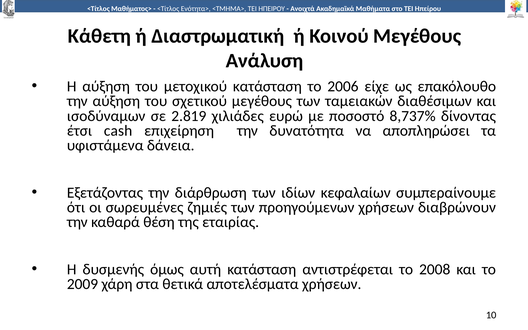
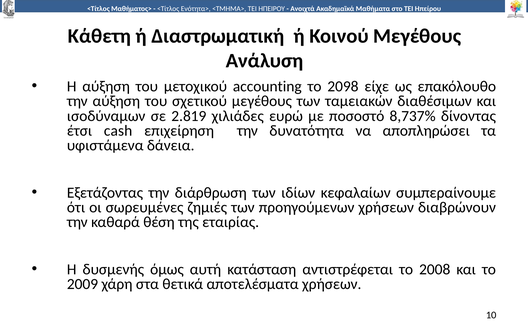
μετοχικού κατάσταση: κατάσταση -> accounting
2006: 2006 -> 2098
